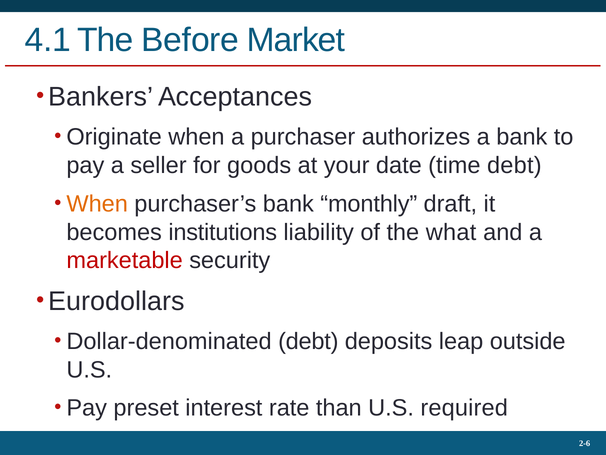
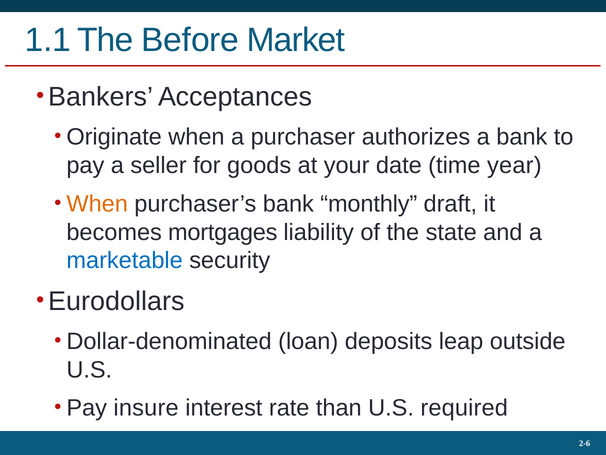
4.1: 4.1 -> 1.1
time debt: debt -> year
institutions: institutions -> mortgages
what: what -> state
marketable colour: red -> blue
Dollar-denominated debt: debt -> loan
preset: preset -> insure
